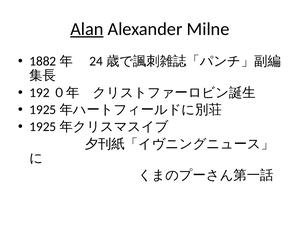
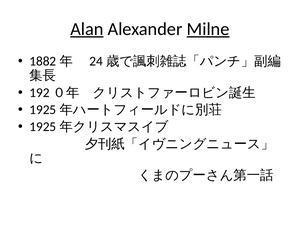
Milne underline: none -> present
